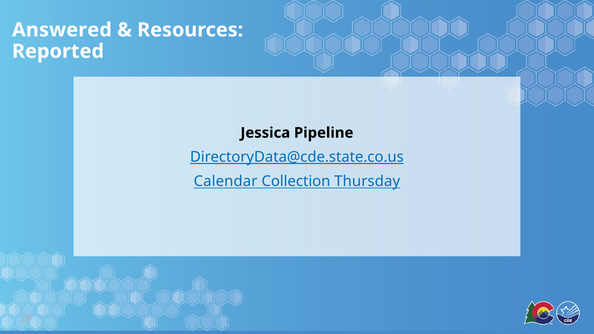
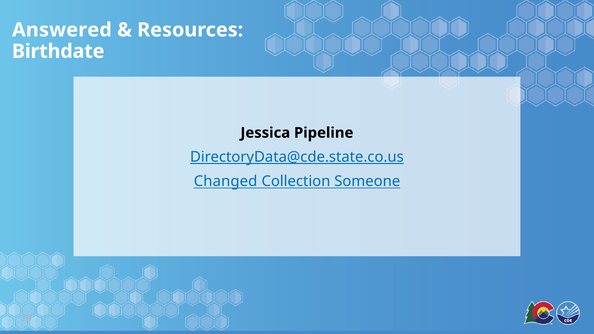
Reported: Reported -> Birthdate
Calendar: Calendar -> Changed
Thursday: Thursday -> Someone
